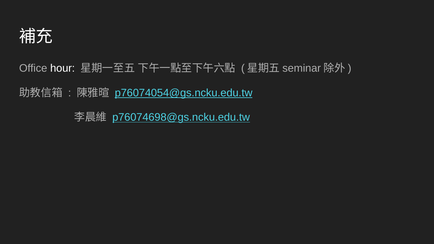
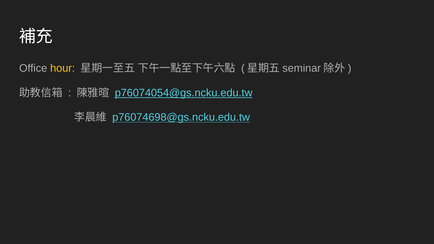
hour colour: white -> yellow
